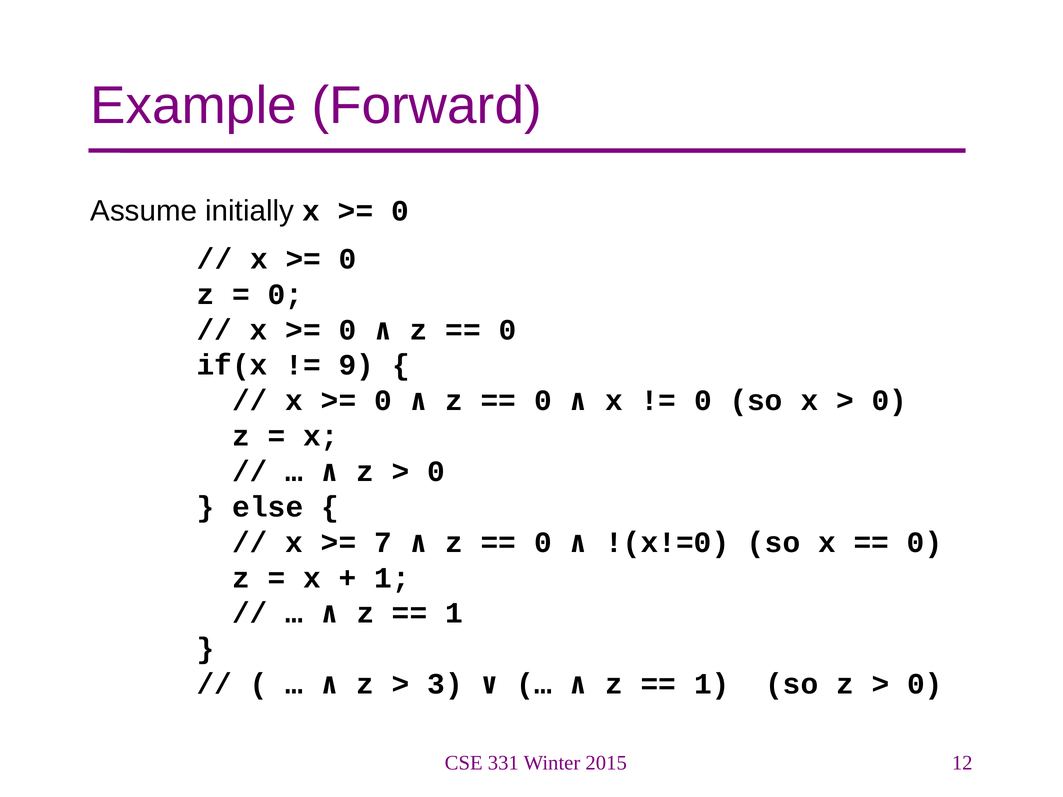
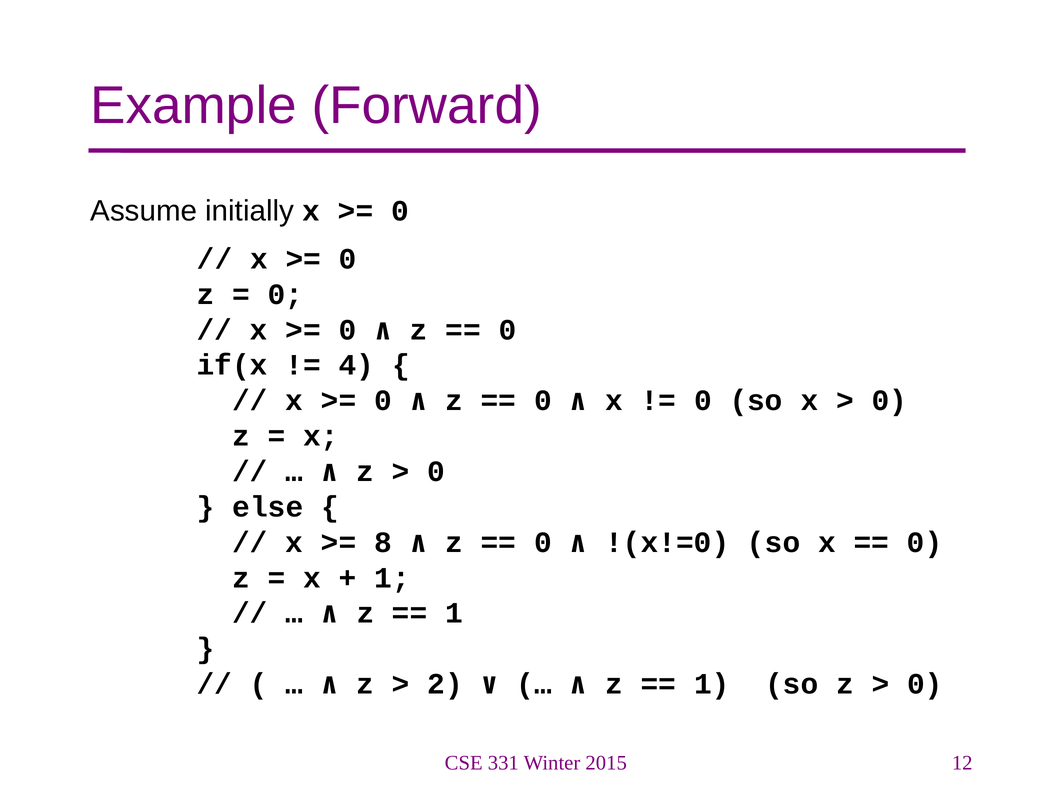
9: 9 -> 4
7: 7 -> 8
3: 3 -> 2
